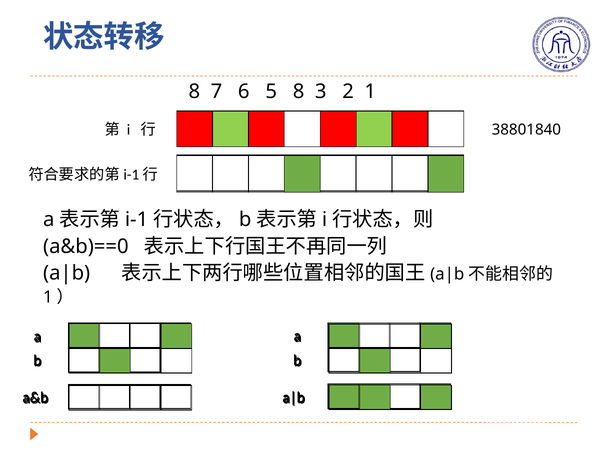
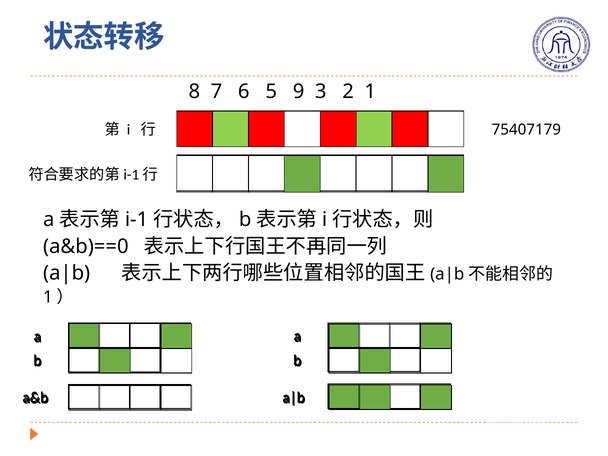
5 8: 8 -> 9
38801840: 38801840 -> 75407179
